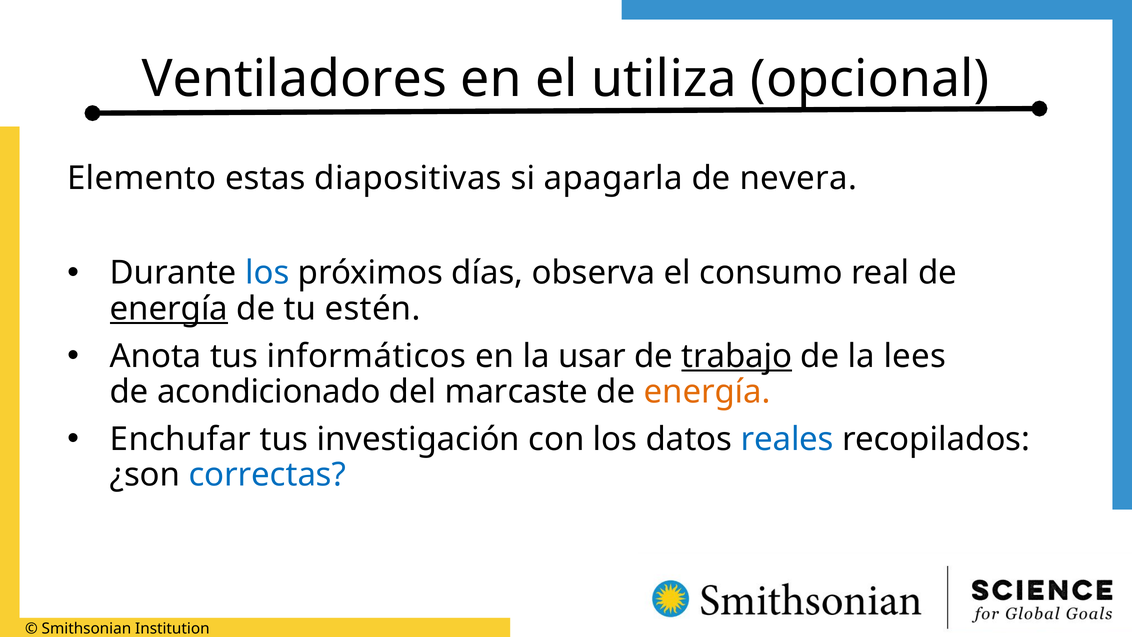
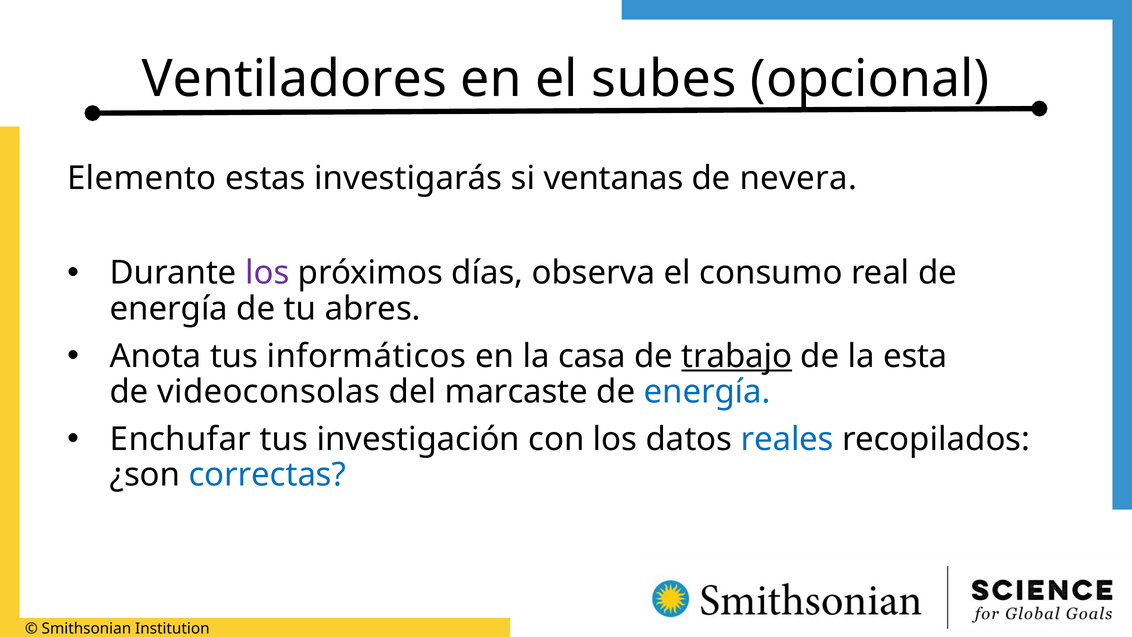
utiliza: utiliza -> subes
diapositivas: diapositivas -> investigarás
apagarla: apagarla -> ventanas
los at (267, 273) colour: blue -> purple
energía at (169, 309) underline: present -> none
estén: estén -> abres
usar: usar -> casa
lees: lees -> esta
acondicionado: acondicionado -> videoconsolas
energía at (707, 392) colour: orange -> blue
